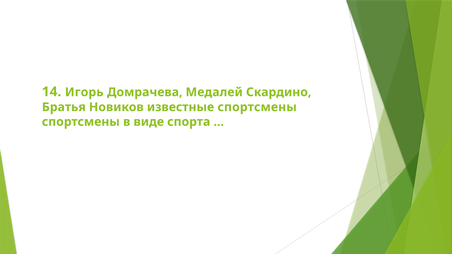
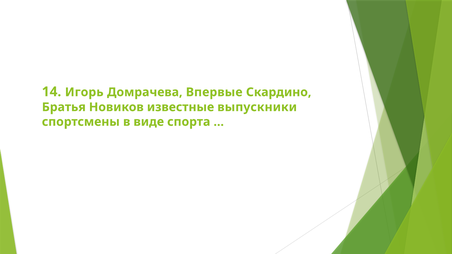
Медалей: Медалей -> Впервые
известные спортсмены: спортсмены -> выпускники
